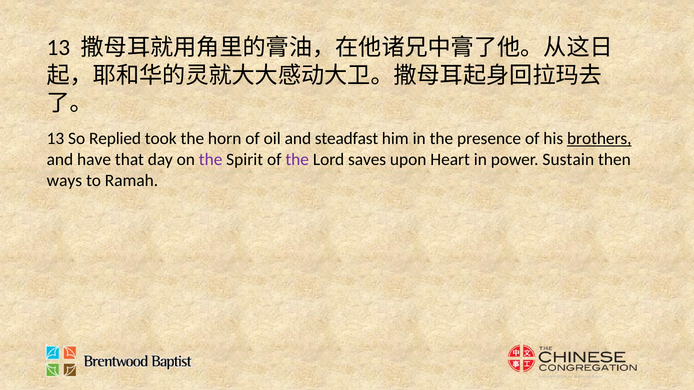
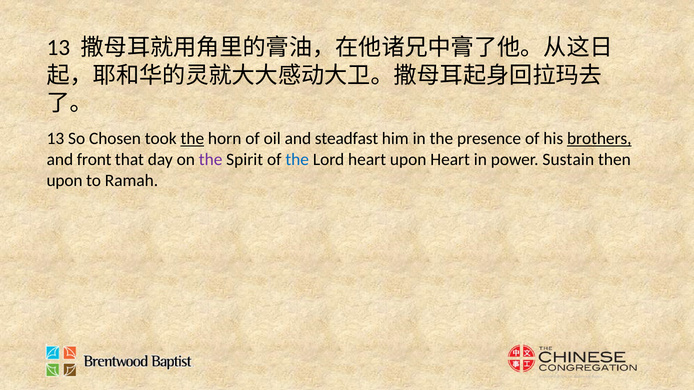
Replied: Replied -> Chosen
the at (192, 139) underline: none -> present
have: have -> front
the at (297, 160) colour: purple -> blue
Lord saves: saves -> heart
ways at (64, 180): ways -> upon
